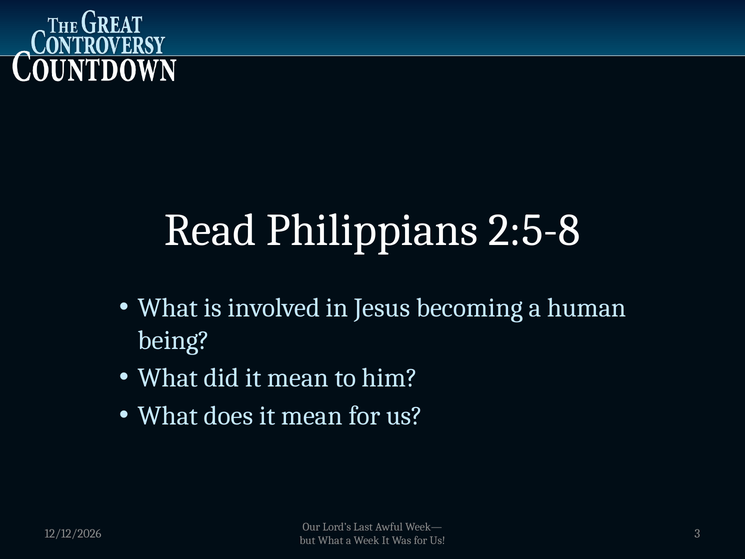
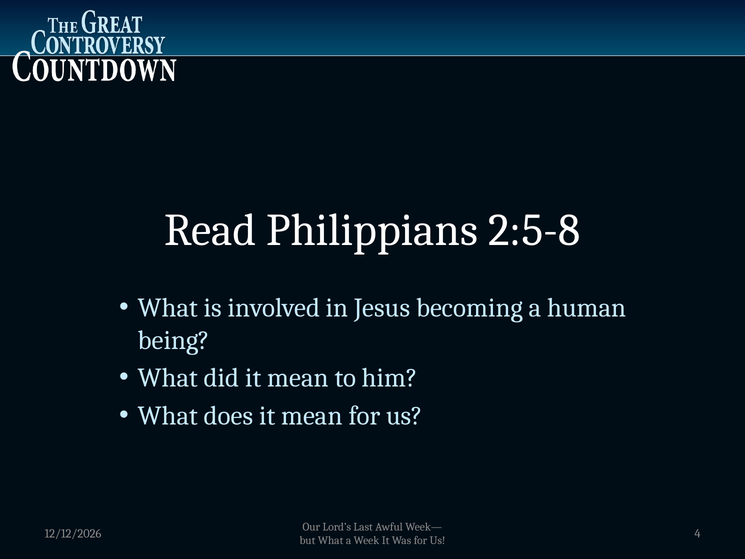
3: 3 -> 4
